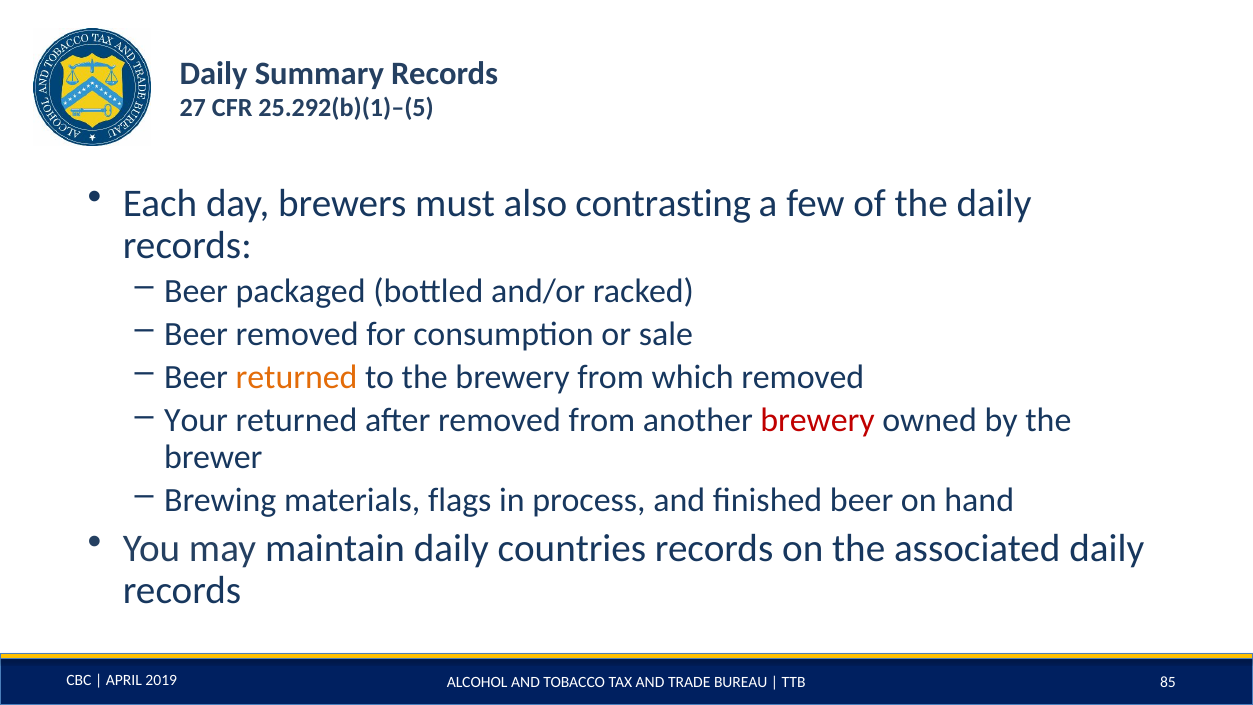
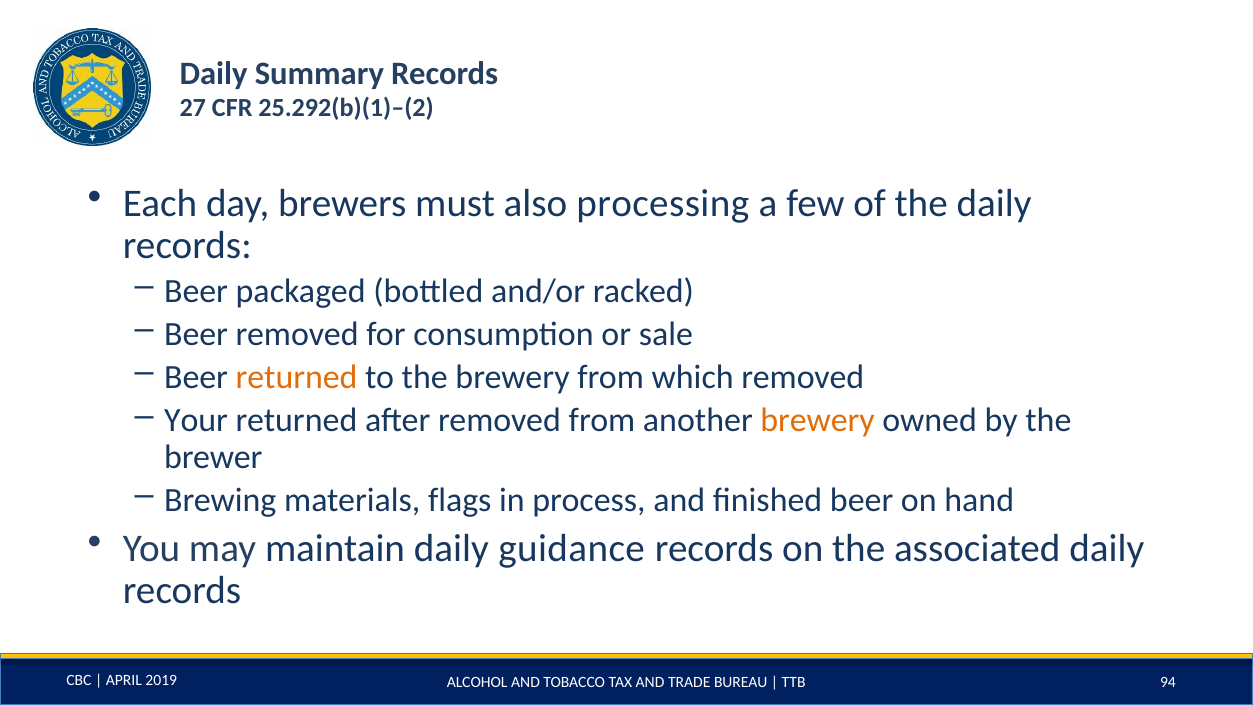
25.292(b)(1)–(5: 25.292(b)(1)–(5 -> 25.292(b)(1)–(2
contrasting: contrasting -> processing
brewery at (818, 421) colour: red -> orange
countries: countries -> guidance
85: 85 -> 94
